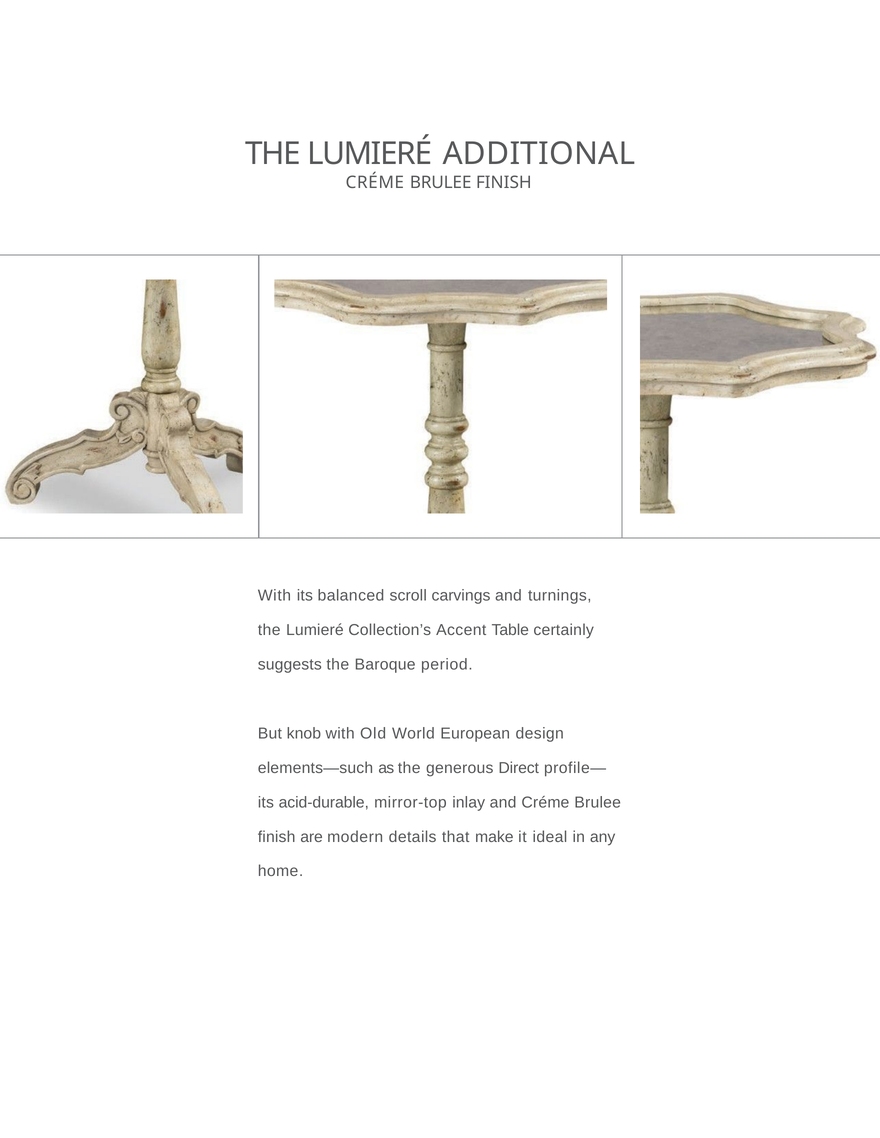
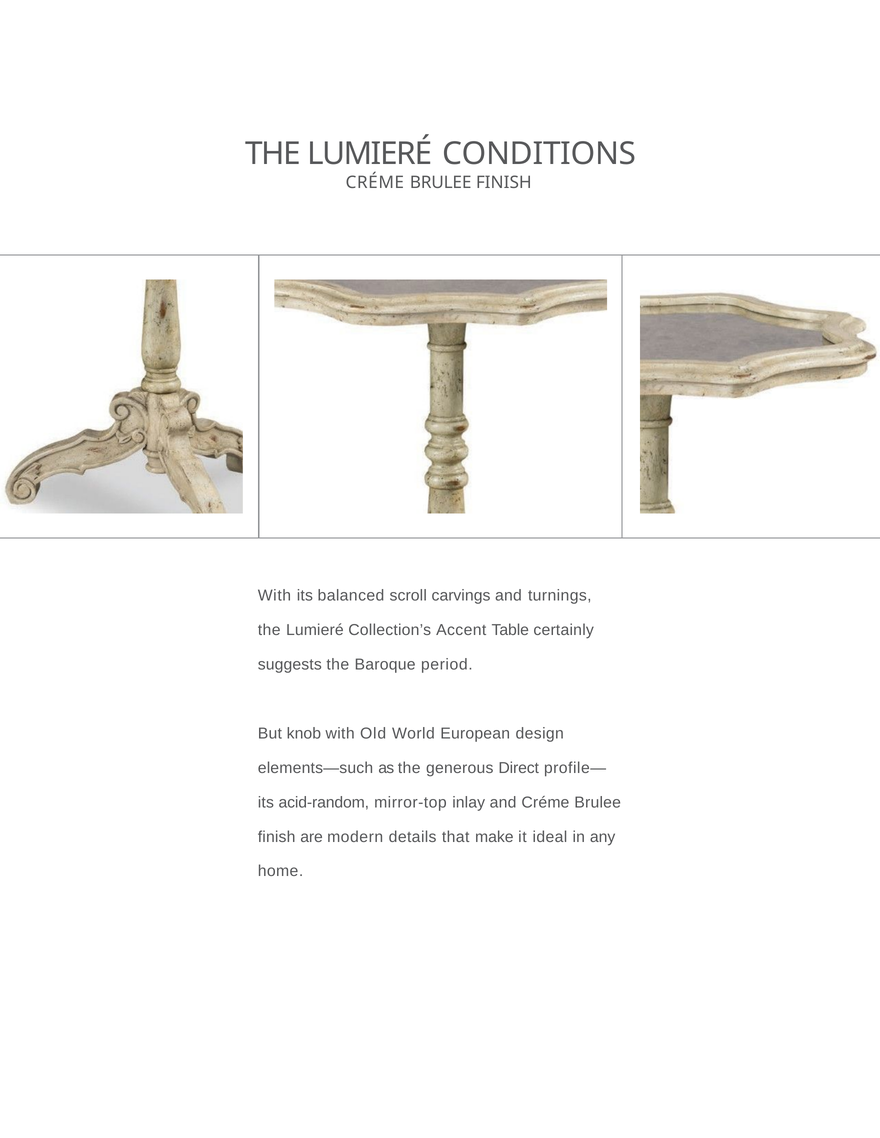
ADDITIONAL: ADDITIONAL -> CONDITIONS
acid-durable: acid-durable -> acid-random
